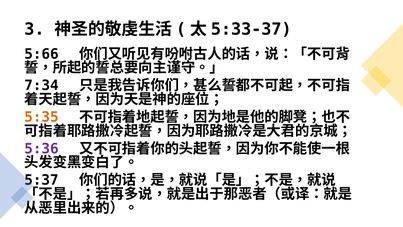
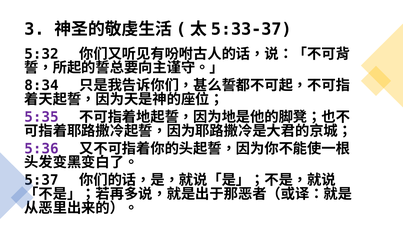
5:66: 5:66 -> 5:32
7:34: 7:34 -> 8:34
5:35 colour: orange -> purple
